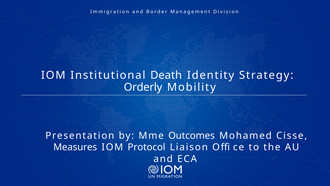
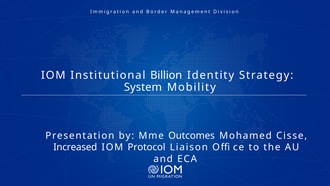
Death: Death -> Billion
Orderly: Orderly -> System
Measures: Measures -> Increased
